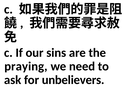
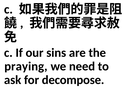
unbelievers: unbelievers -> decompose
